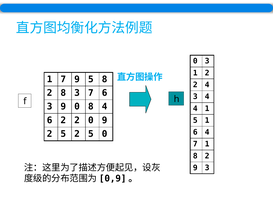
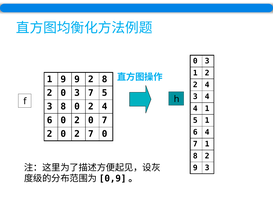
1 7: 7 -> 9
9 5: 5 -> 2
8 at (63, 93): 8 -> 0
7 6: 6 -> 5
3 9: 9 -> 8
8 at (91, 106): 8 -> 2
6 2: 2 -> 0
0 9: 9 -> 7
5 at (63, 134): 5 -> 0
5 at (91, 134): 5 -> 7
